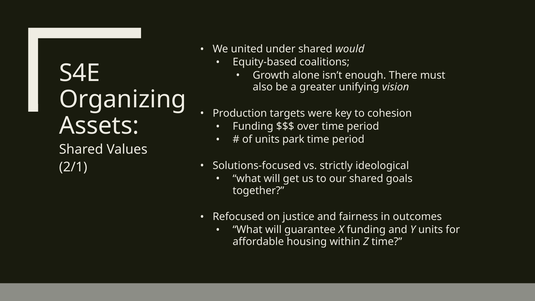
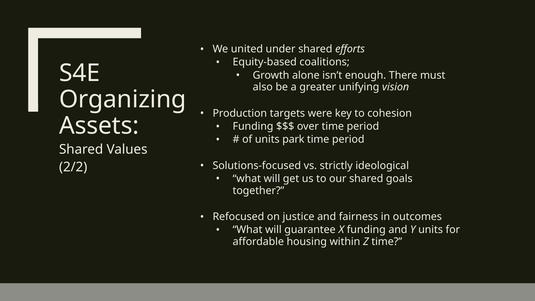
would: would -> efforts
2/1: 2/1 -> 2/2
